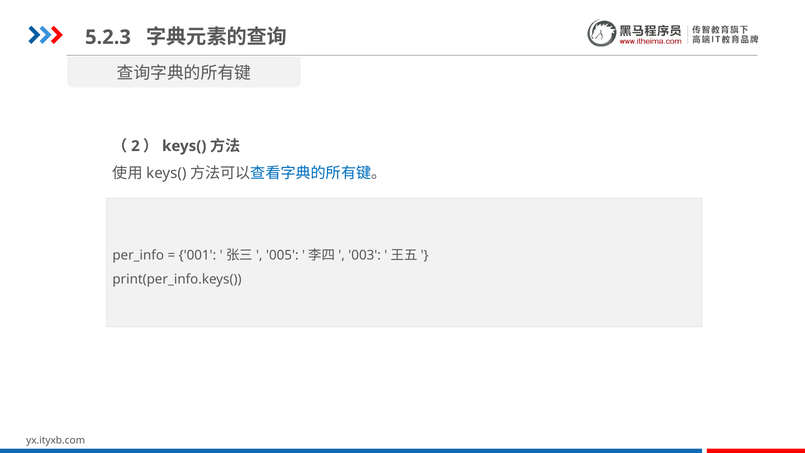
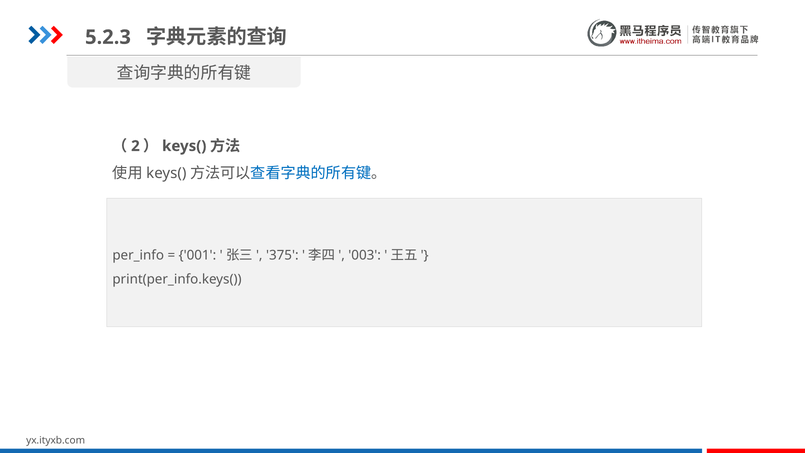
005: 005 -> 375
